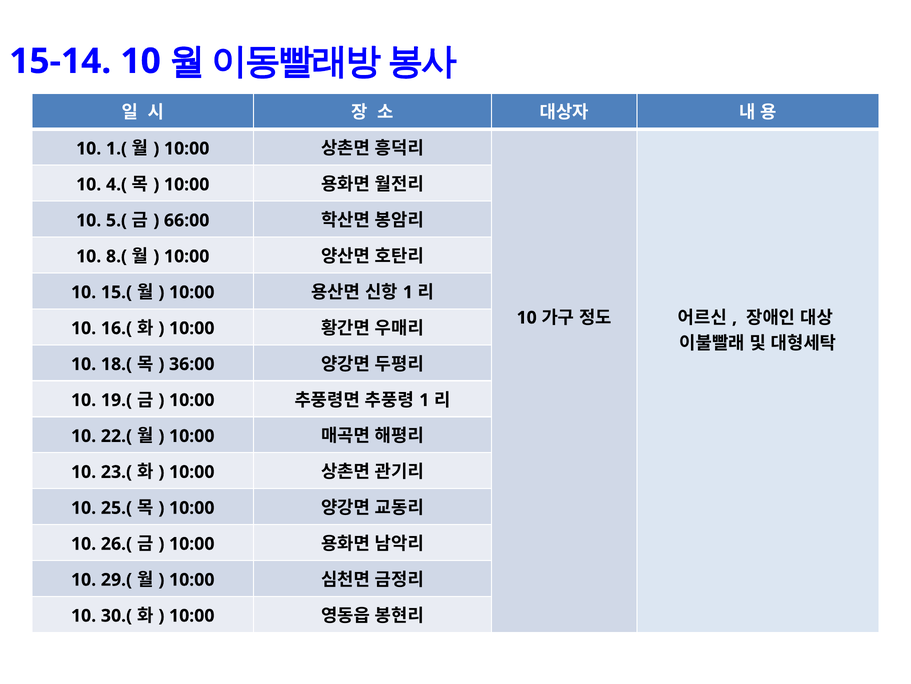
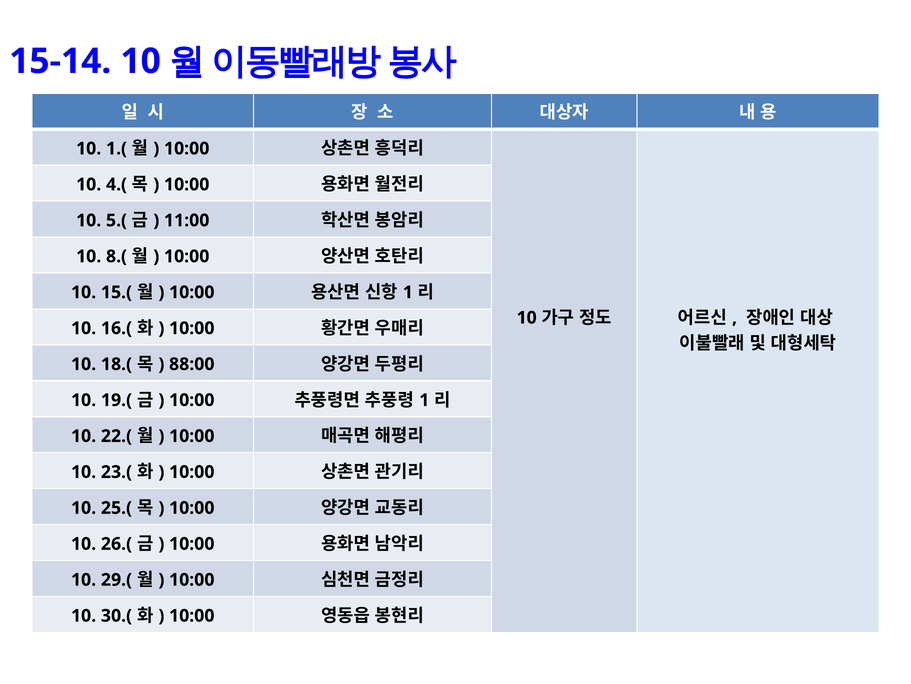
66:00: 66:00 -> 11:00
36:00: 36:00 -> 88:00
